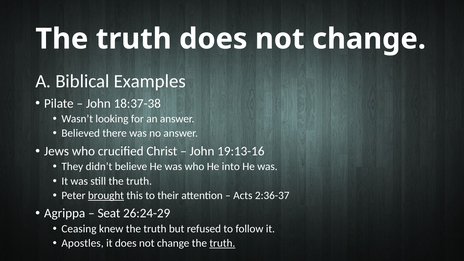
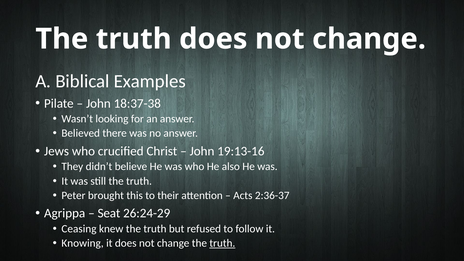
into: into -> also
brought underline: present -> none
Apostles: Apostles -> Knowing
